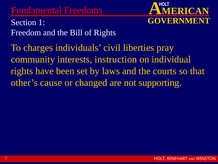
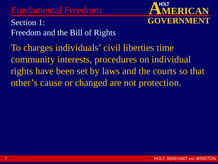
pray: pray -> time
instruction: instruction -> procedures
supporting: supporting -> protection
